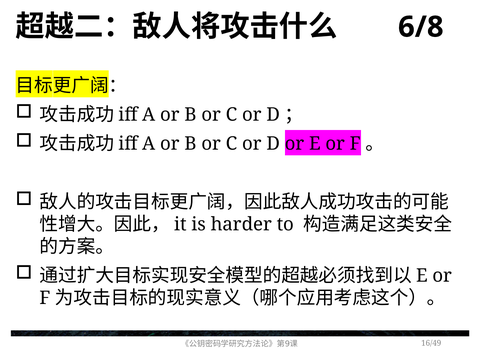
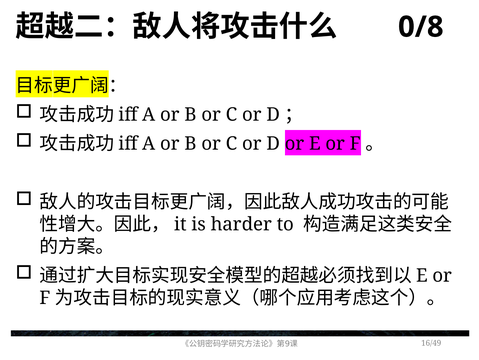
6/8: 6/8 -> 0/8
